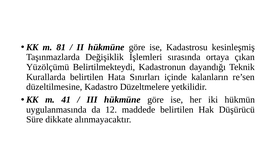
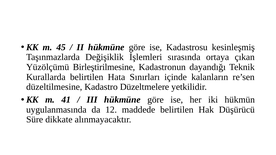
81: 81 -> 45
Belirtilmekteydi: Belirtilmekteydi -> Birleştirilmesine
